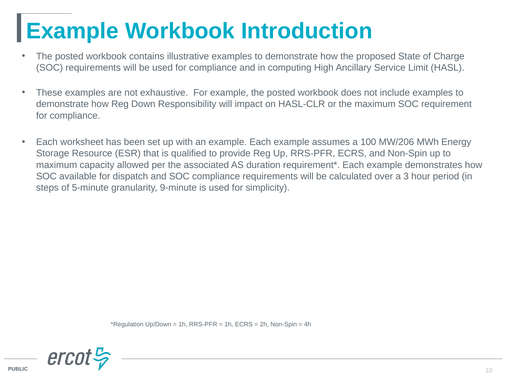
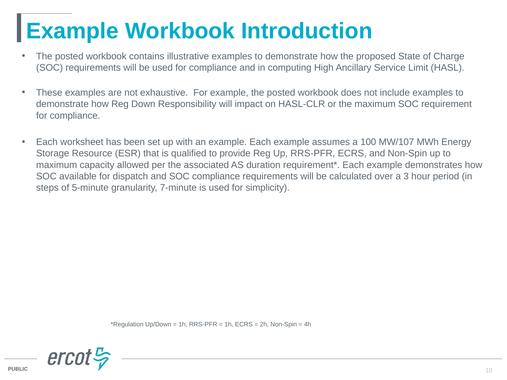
MW/206: MW/206 -> MW/107
9-minute: 9-minute -> 7-minute
